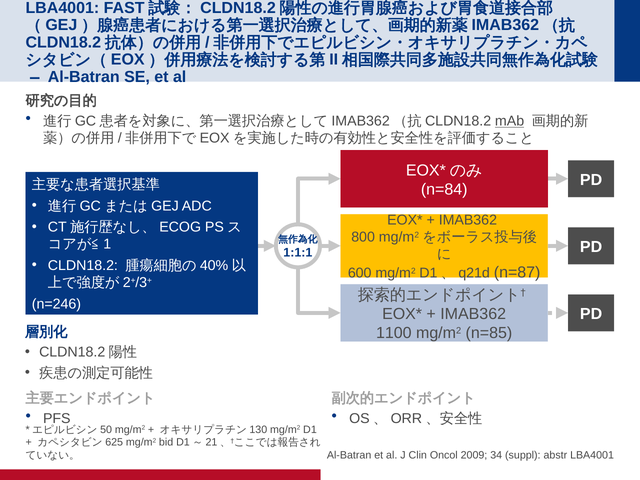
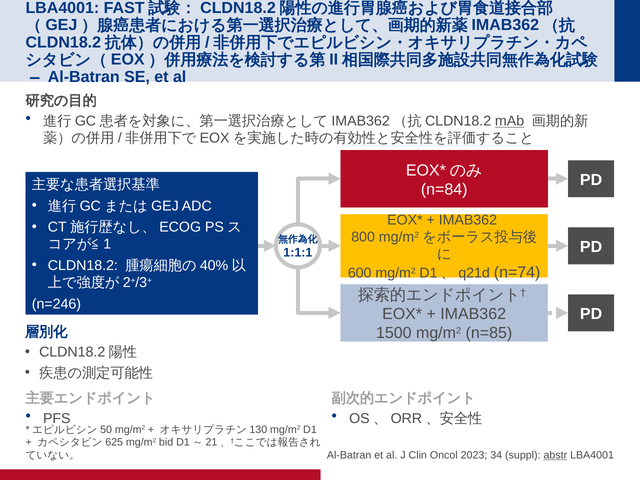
n=87: n=87 -> n=74
1100: 1100 -> 1500
2009: 2009 -> 2023
abstr underline: none -> present
